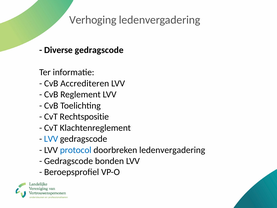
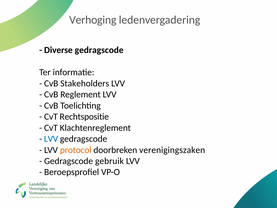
Accrediteren: Accrediteren -> Stakeholders
protocol colour: blue -> orange
doorbreken ledenvergadering: ledenvergadering -> verenigingszaken
bonden: bonden -> gebruik
